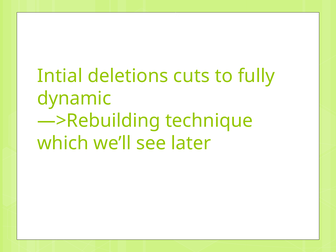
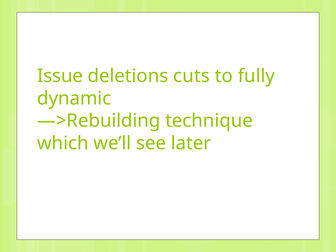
Intial: Intial -> Issue
